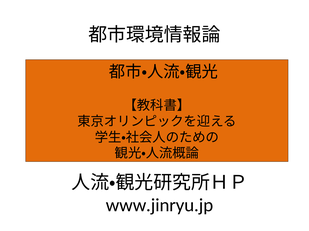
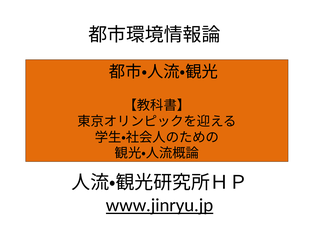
www.jinryu.jp underline: none -> present
